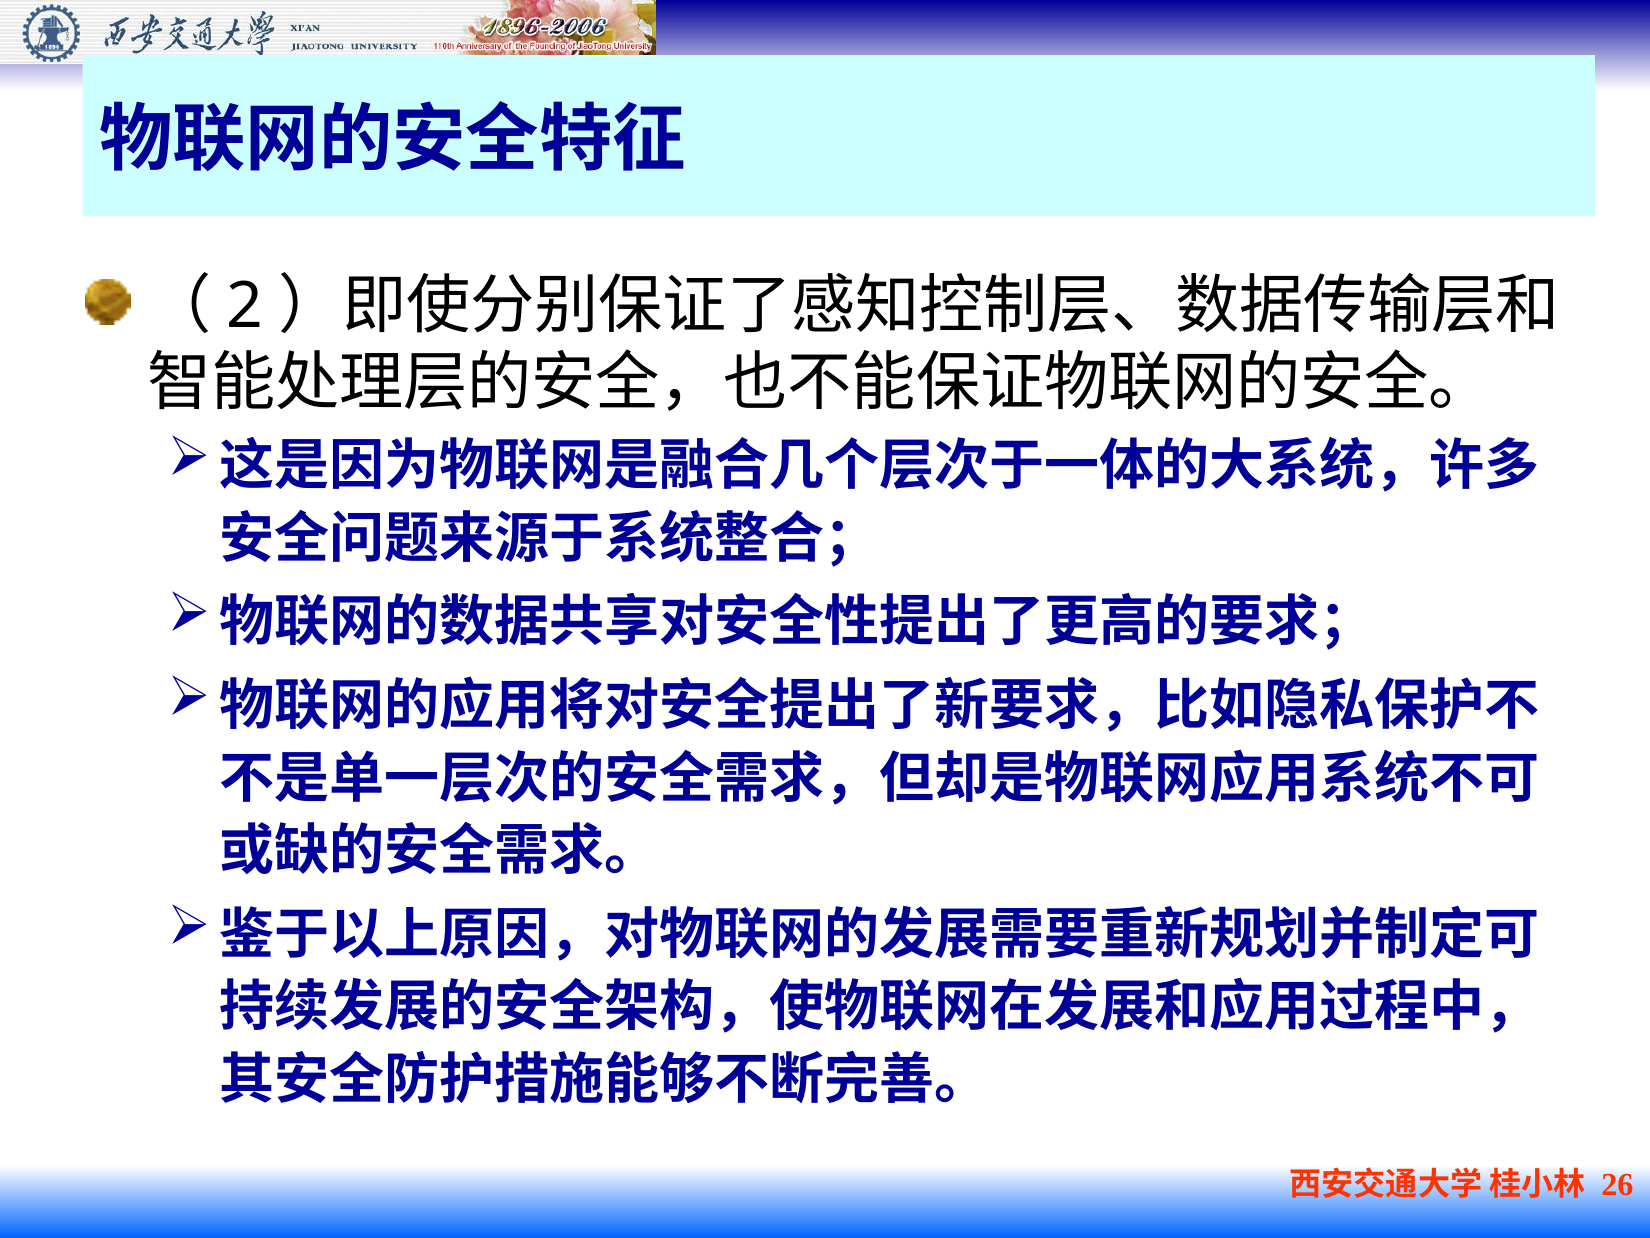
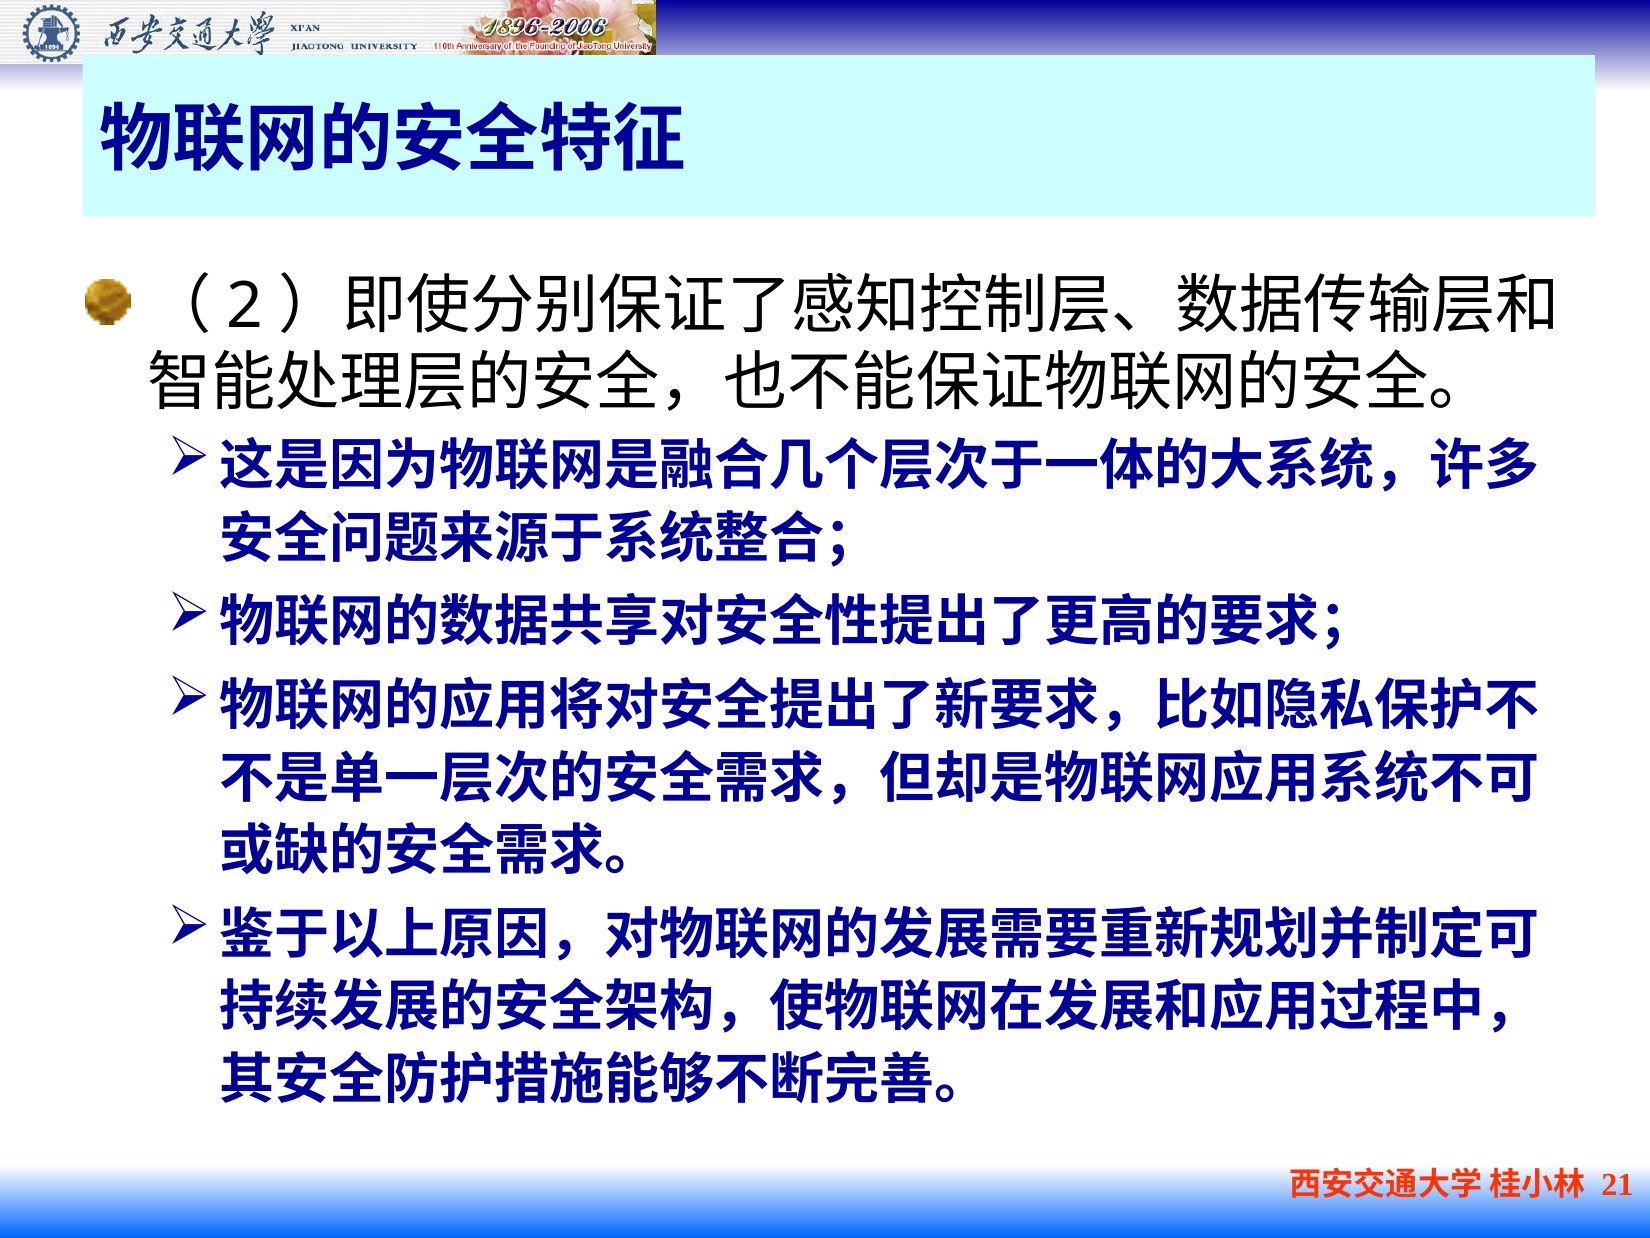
26: 26 -> 21
